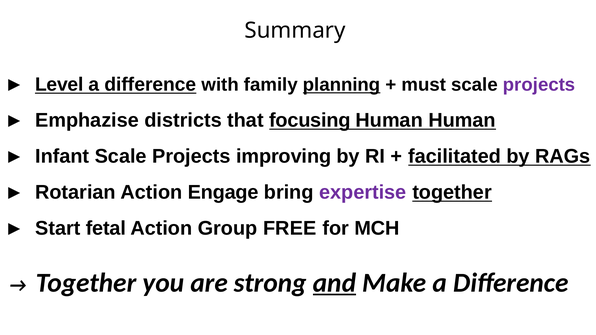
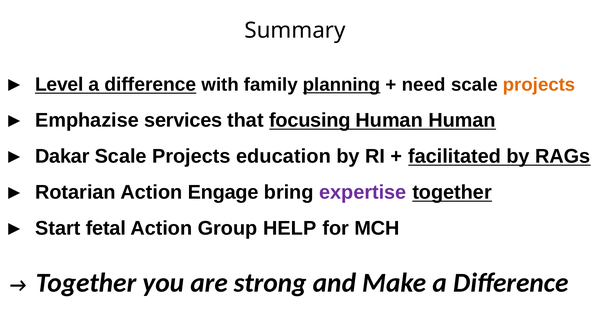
must: must -> need
projects at (539, 85) colour: purple -> orange
districts: districts -> services
Infant: Infant -> Dakar
improving: improving -> education
FREE: FREE -> HELP
and underline: present -> none
